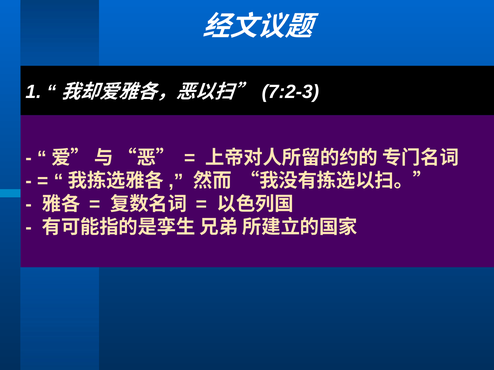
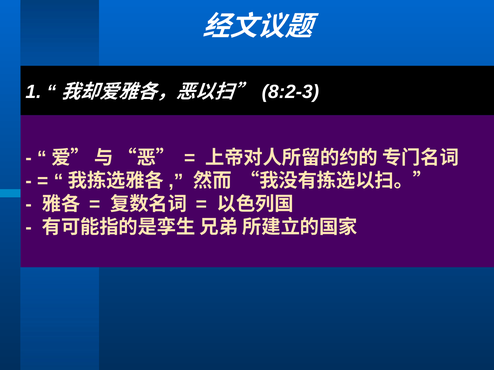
7:2-3: 7:2-3 -> 8:2-3
